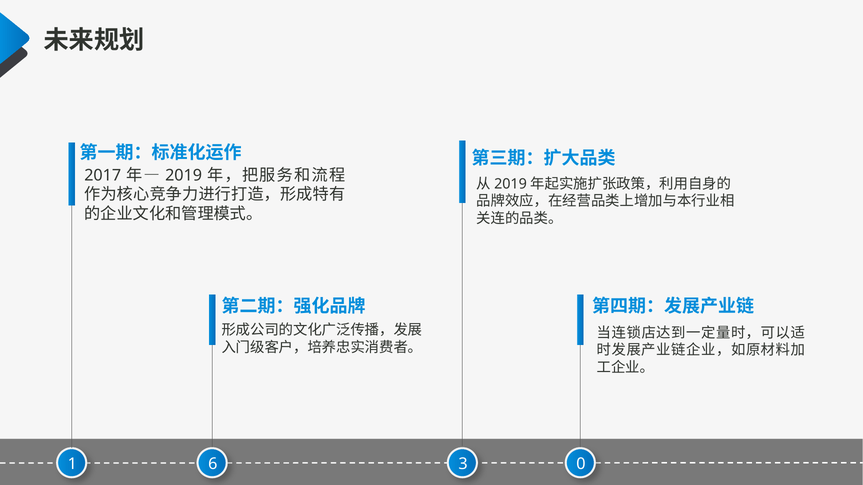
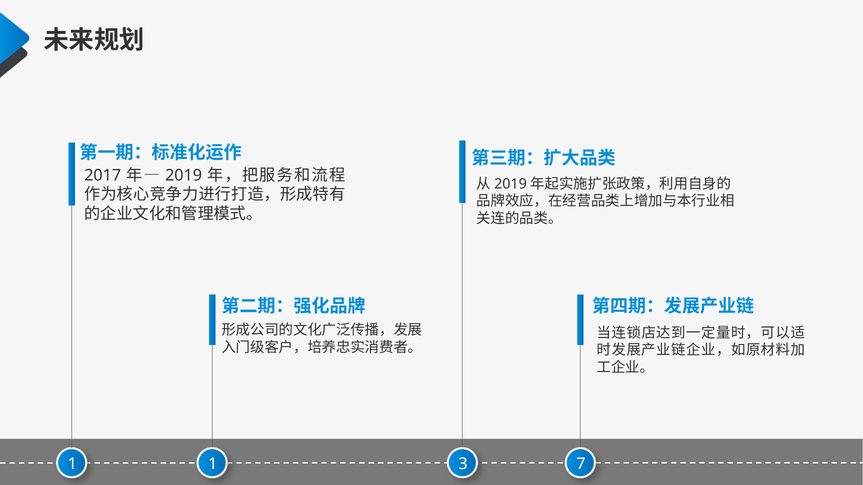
1 6: 6 -> 1
0: 0 -> 7
